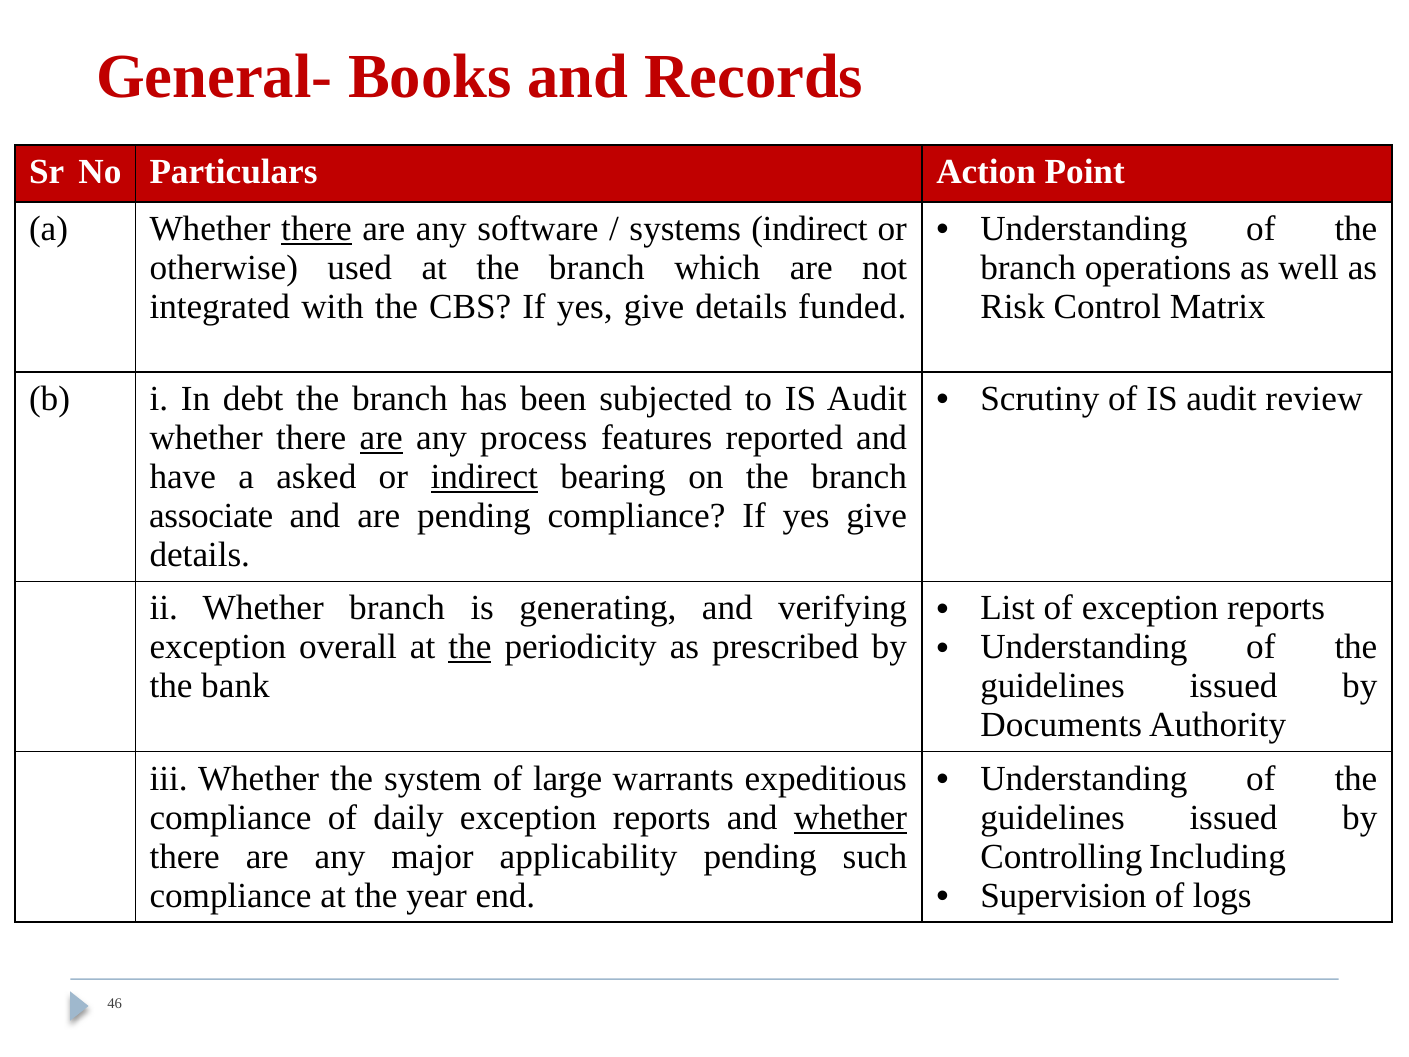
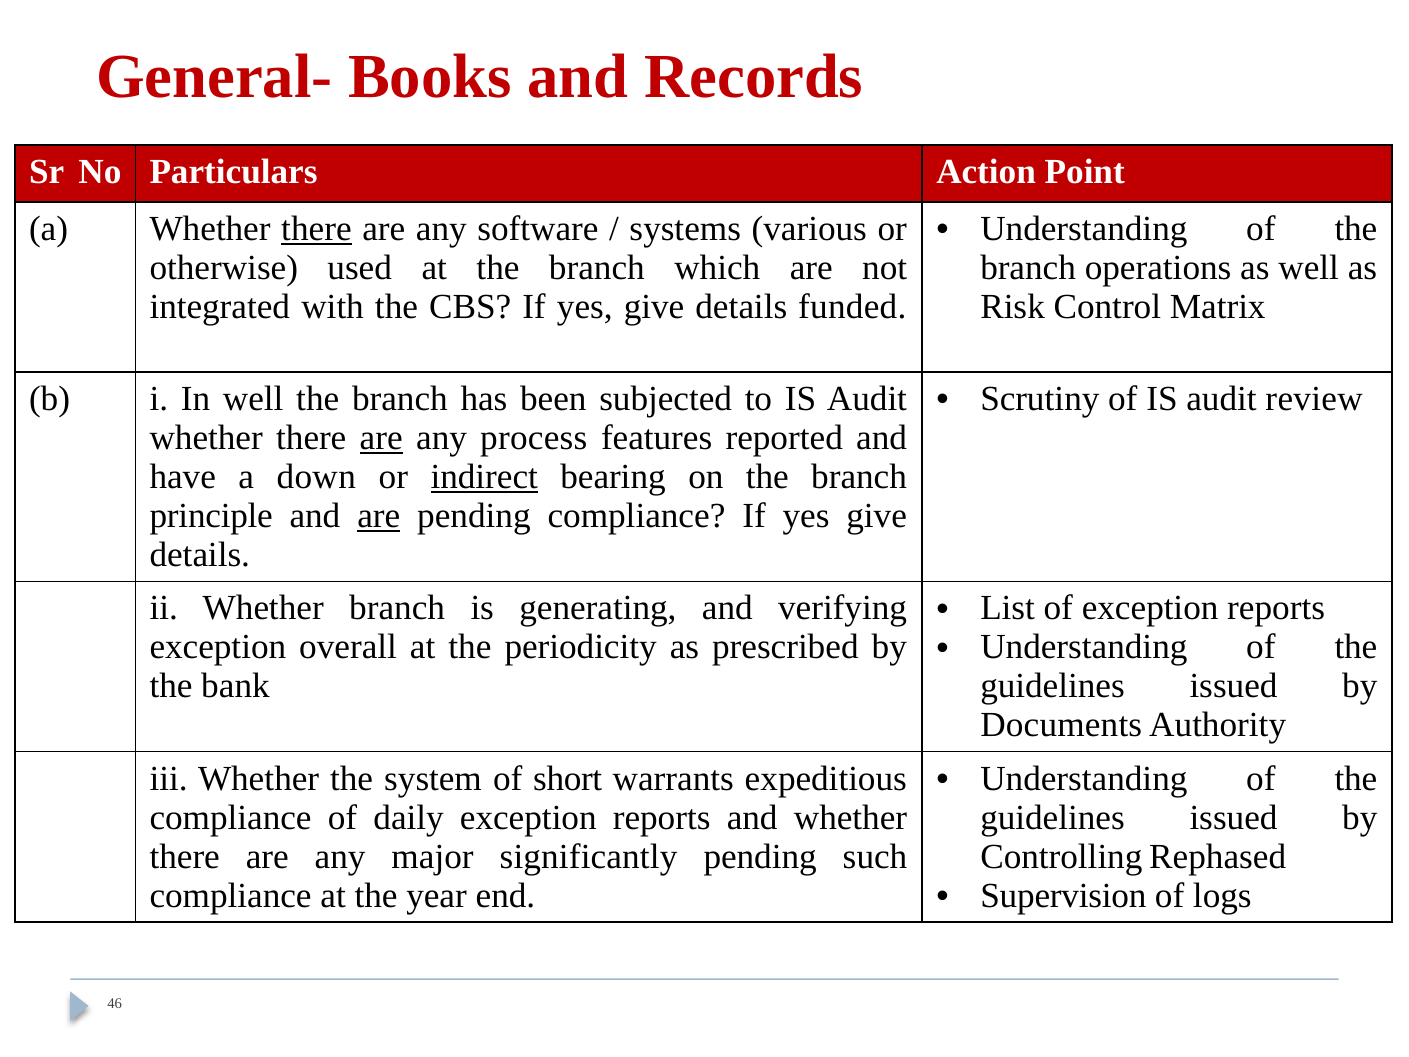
systems indirect: indirect -> various
In debt: debt -> well
asked: asked -> down
associate: associate -> principle
are at (379, 516) underline: none -> present
the at (470, 647) underline: present -> none
large: large -> short
whether at (851, 817) underline: present -> none
applicability: applicability -> significantly
Including: Including -> Rephased
